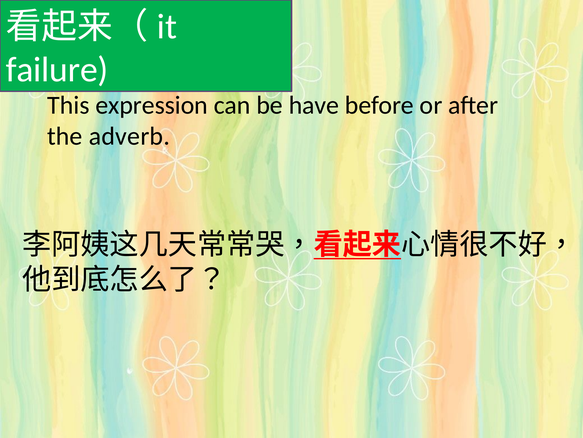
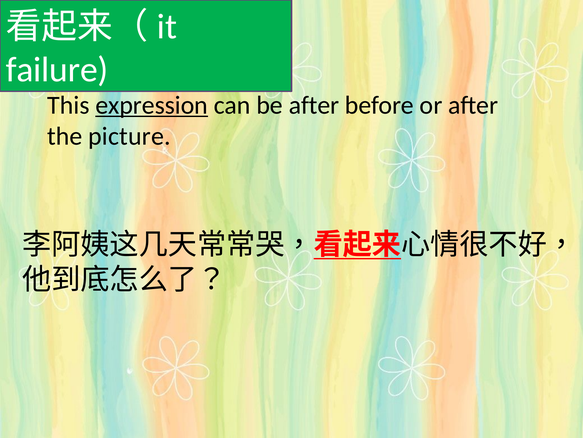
expression underline: none -> present
be have: have -> after
adverb: adverb -> picture
